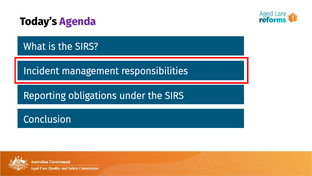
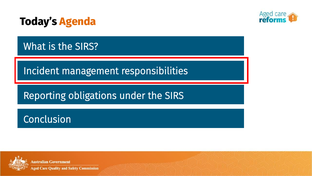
Agenda colour: purple -> orange
